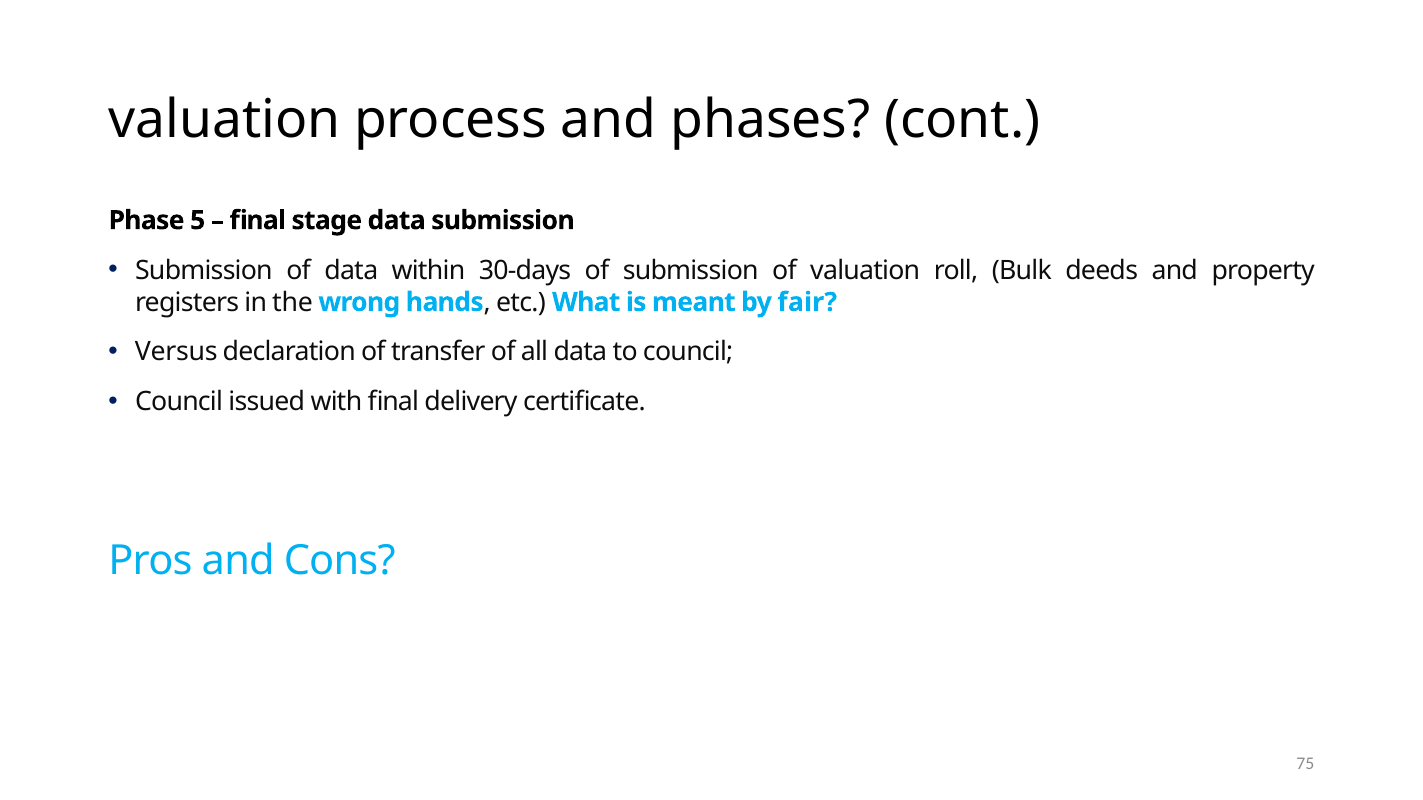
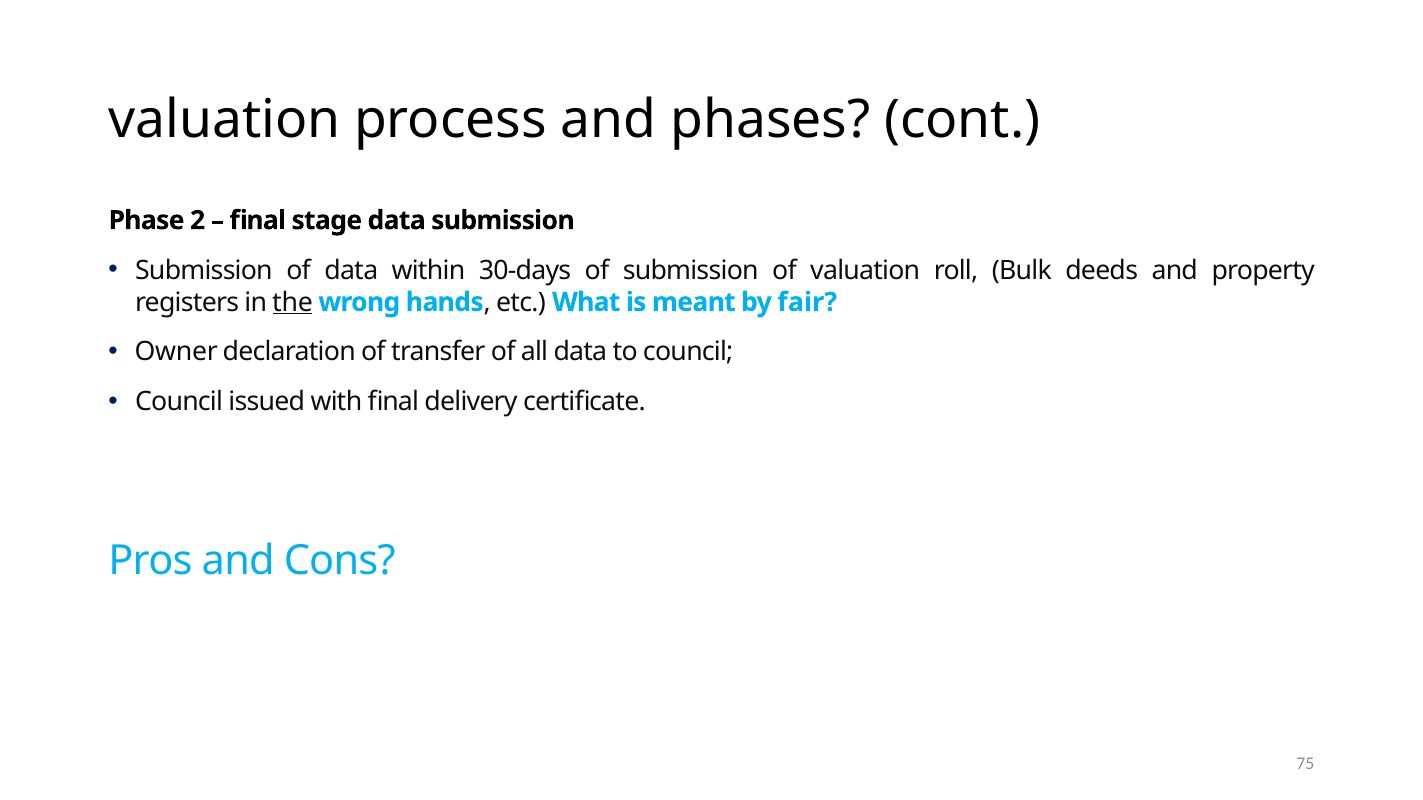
5: 5 -> 2
the underline: none -> present
Versus: Versus -> Owner
